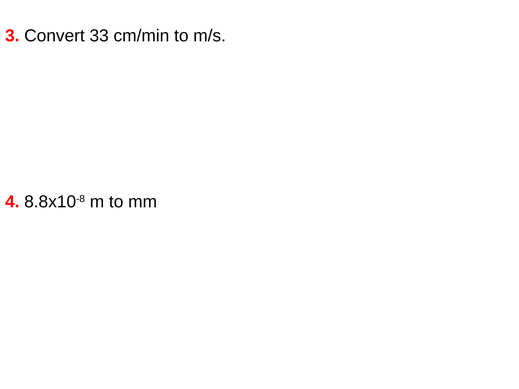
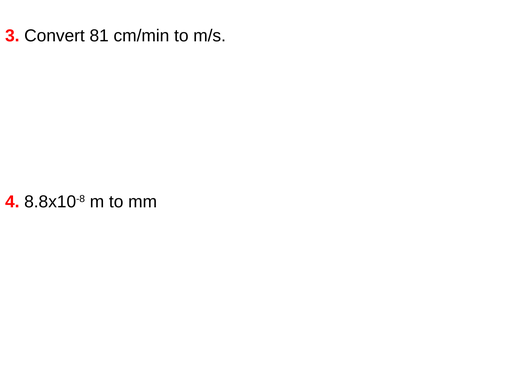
33: 33 -> 81
